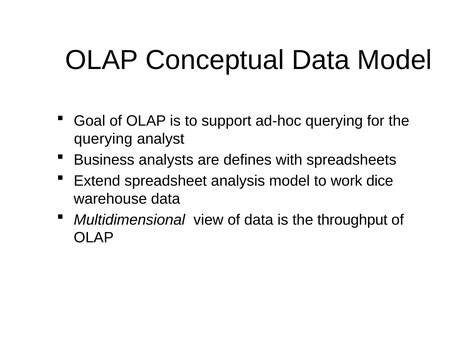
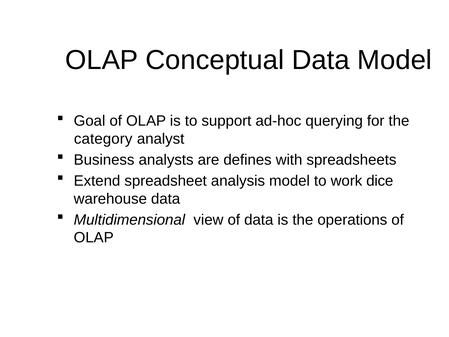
querying at (103, 139): querying -> category
throughput: throughput -> operations
